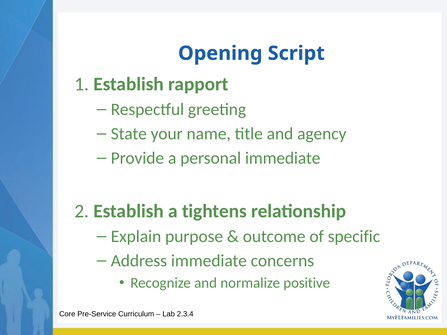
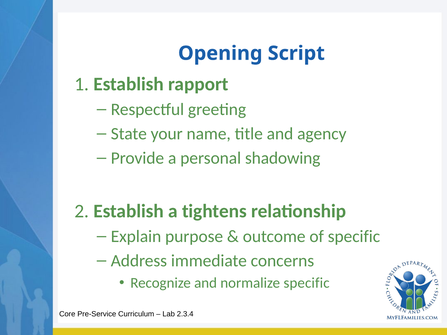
personal immediate: immediate -> shadowing
normalize positive: positive -> specific
